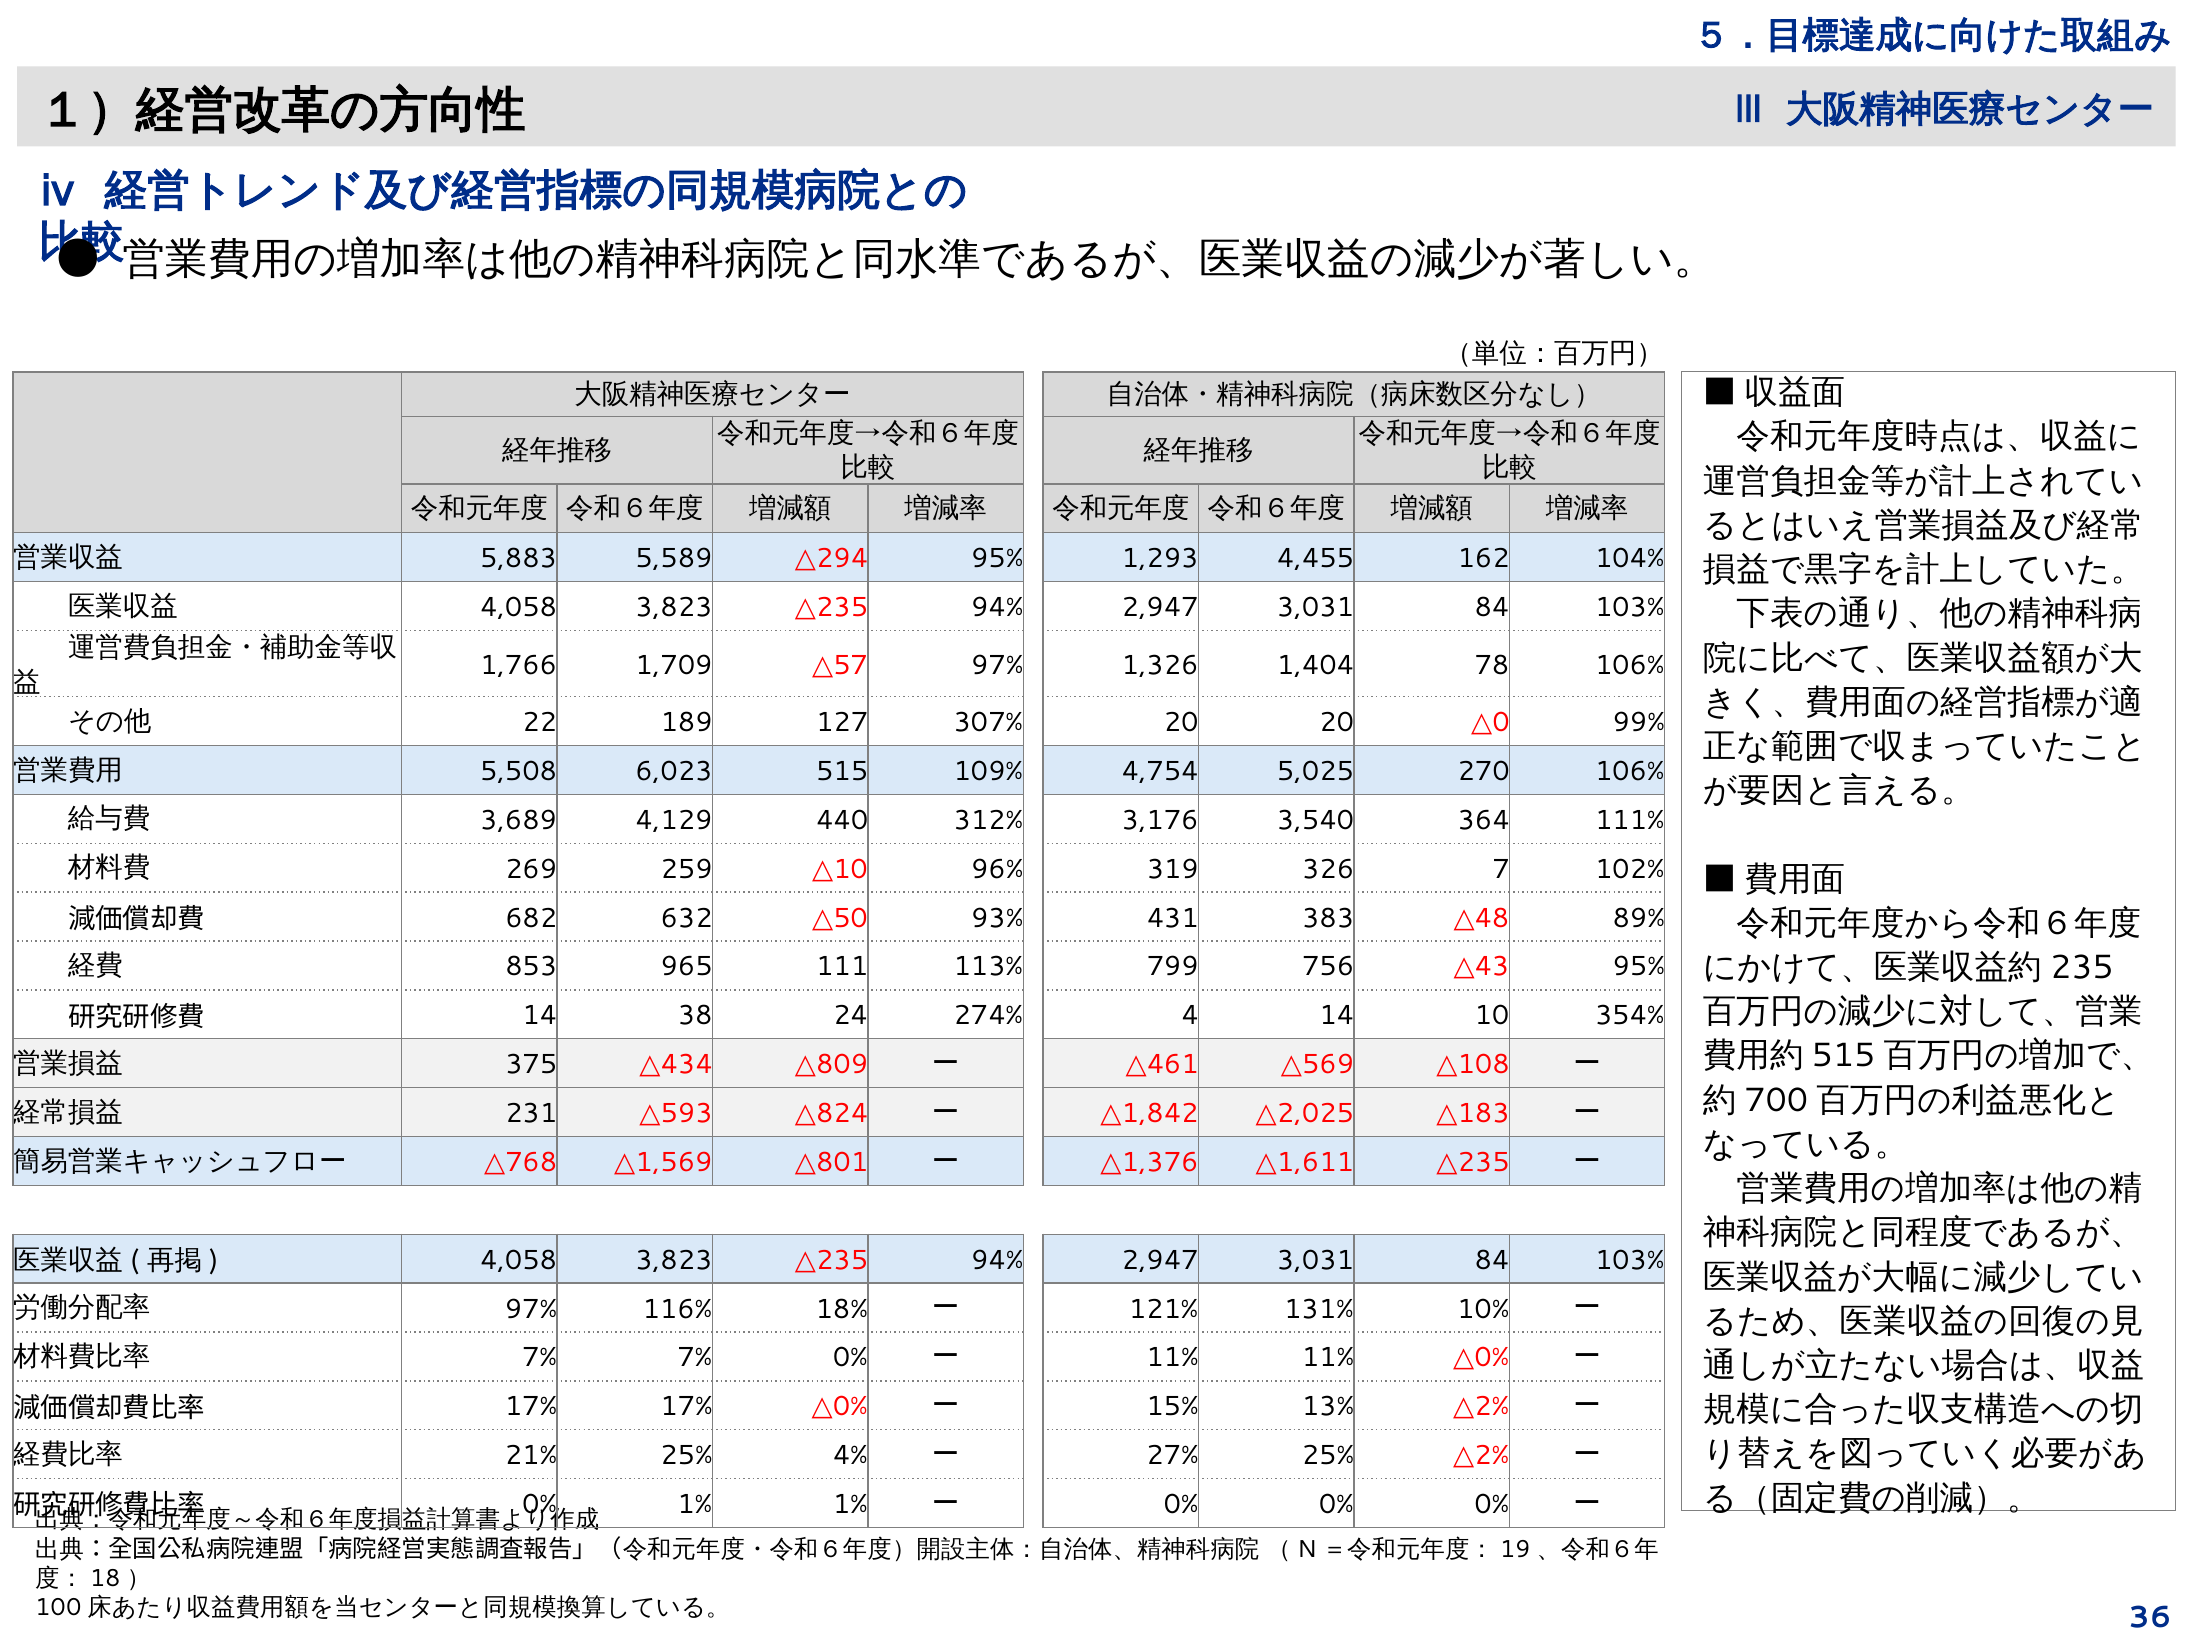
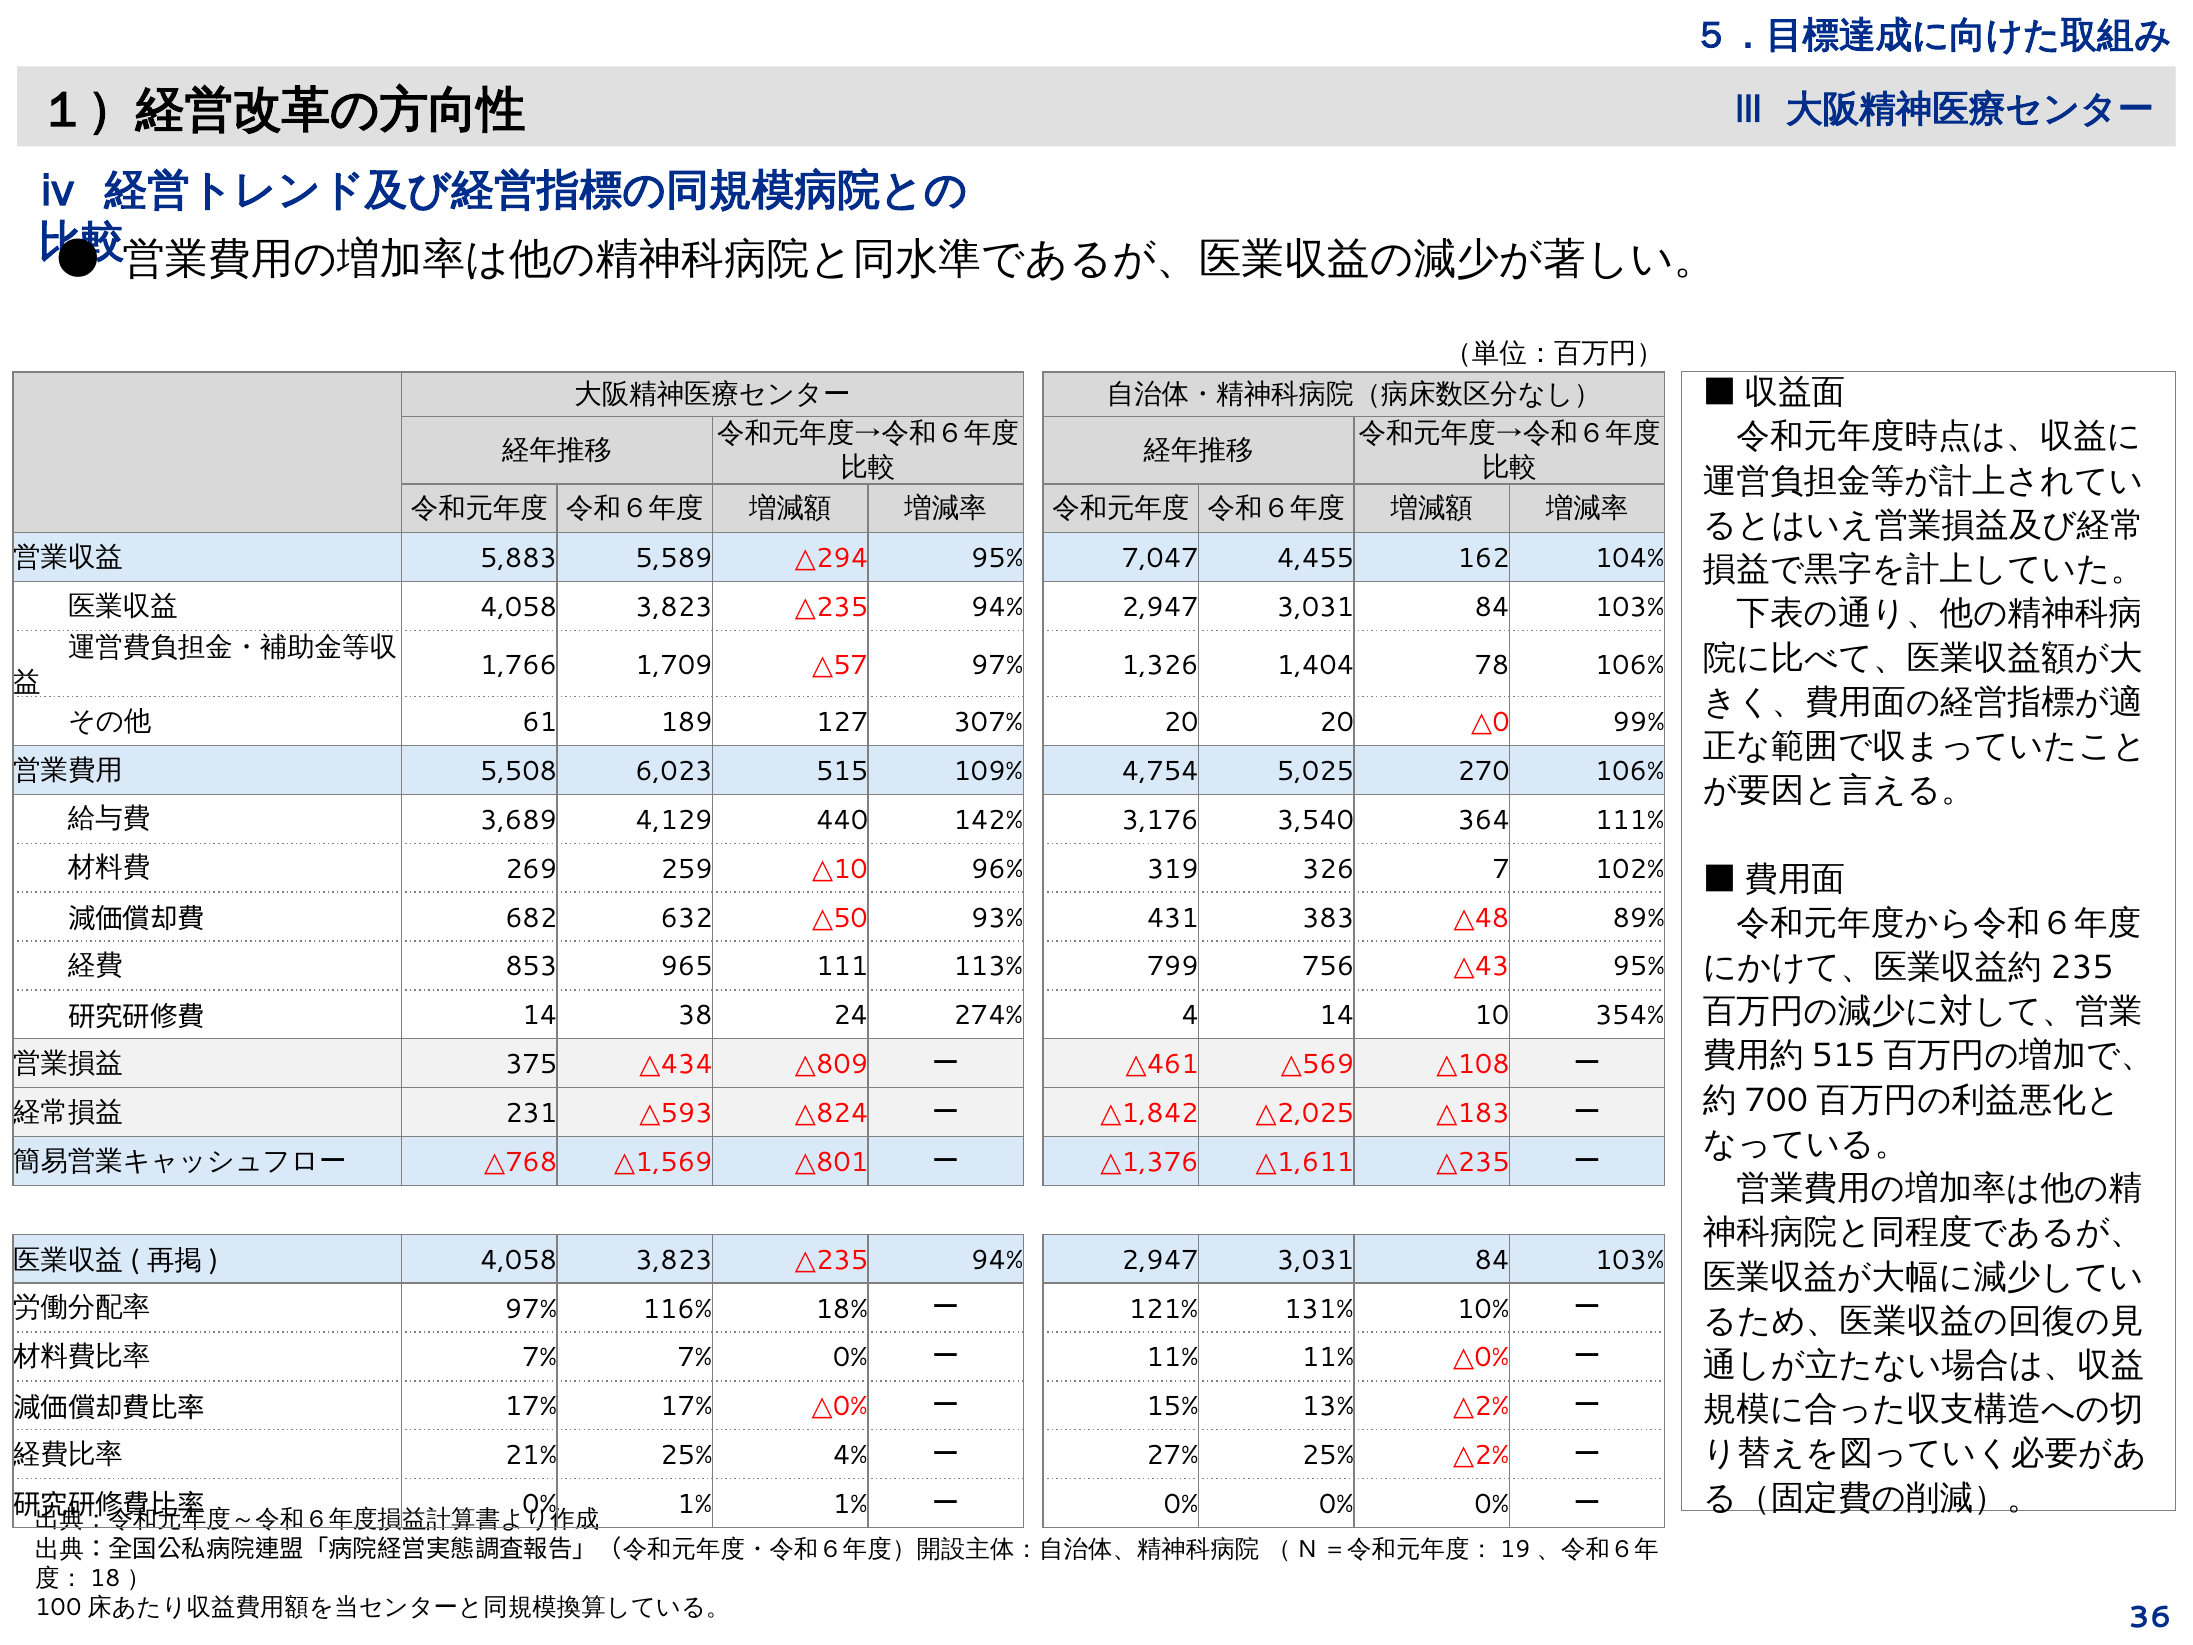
1,293: 1,293 -> 7,047
22: 22 -> 61
312%: 312% -> 142%
